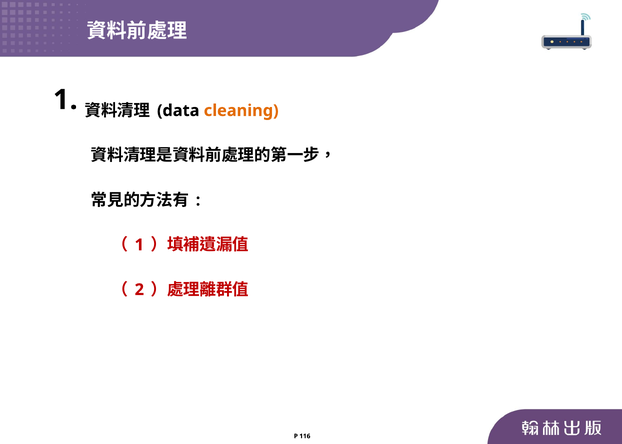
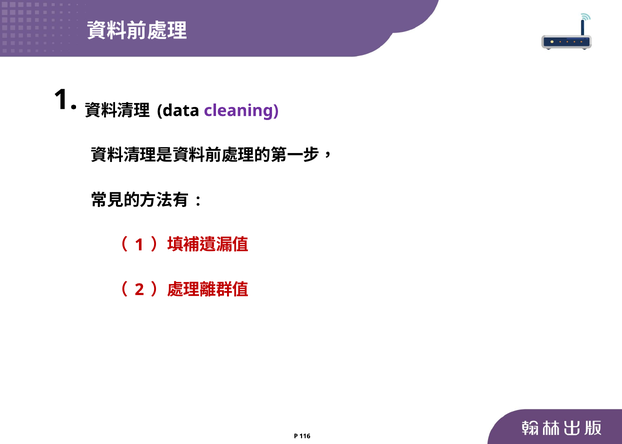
cleaning colour: orange -> purple
